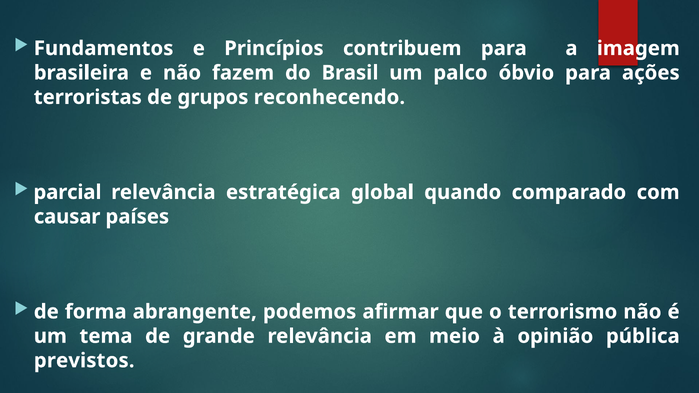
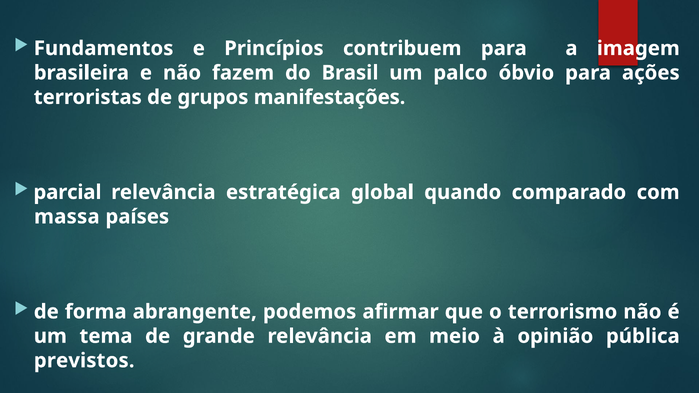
reconhecendo: reconhecendo -> manifestações
causar: causar -> massa
